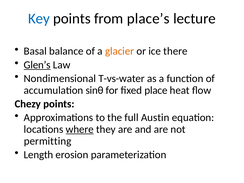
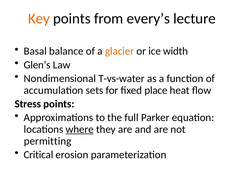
Key colour: blue -> orange
place’s: place’s -> every’s
there: there -> width
Glen’s underline: present -> none
sinθ: sinθ -> sets
Chezy: Chezy -> Stress
Austin: Austin -> Parker
Length: Length -> Critical
